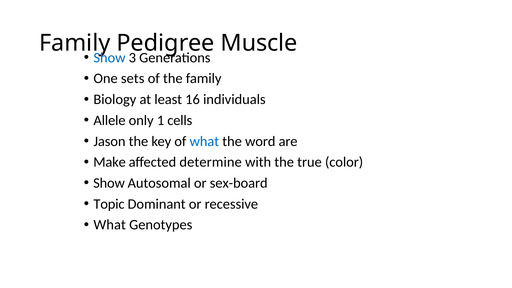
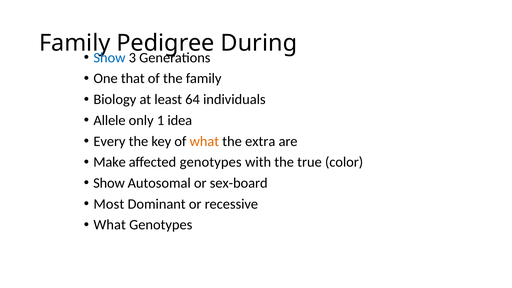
Muscle: Muscle -> During
sets: sets -> that
16: 16 -> 64
cells: cells -> idea
Jason: Jason -> Every
what at (204, 141) colour: blue -> orange
word: word -> extra
affected determine: determine -> genotypes
Topic: Topic -> Most
